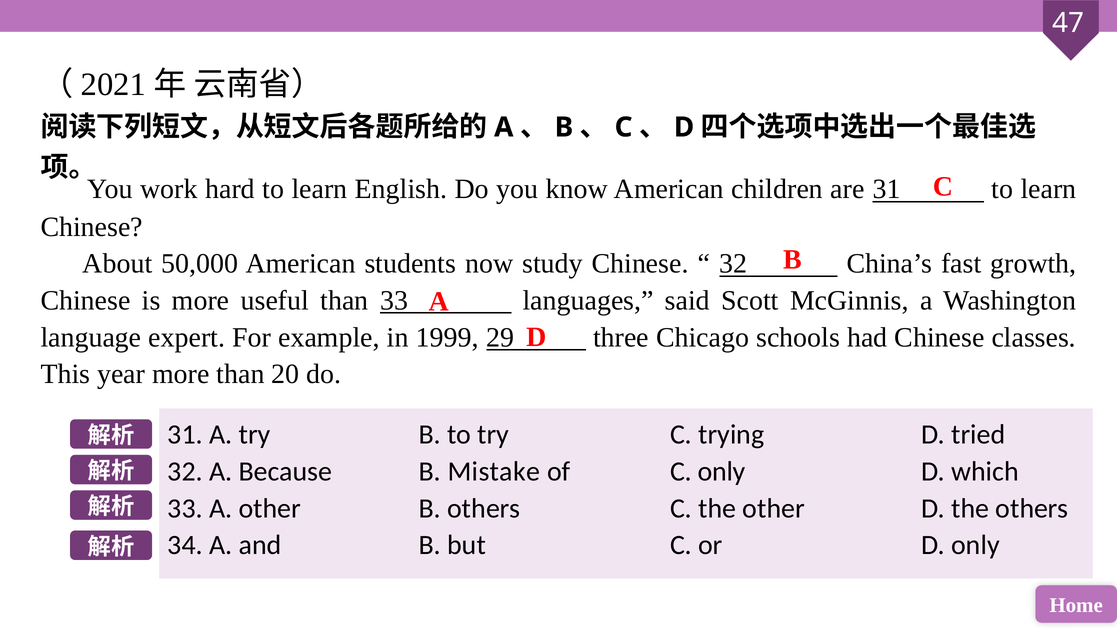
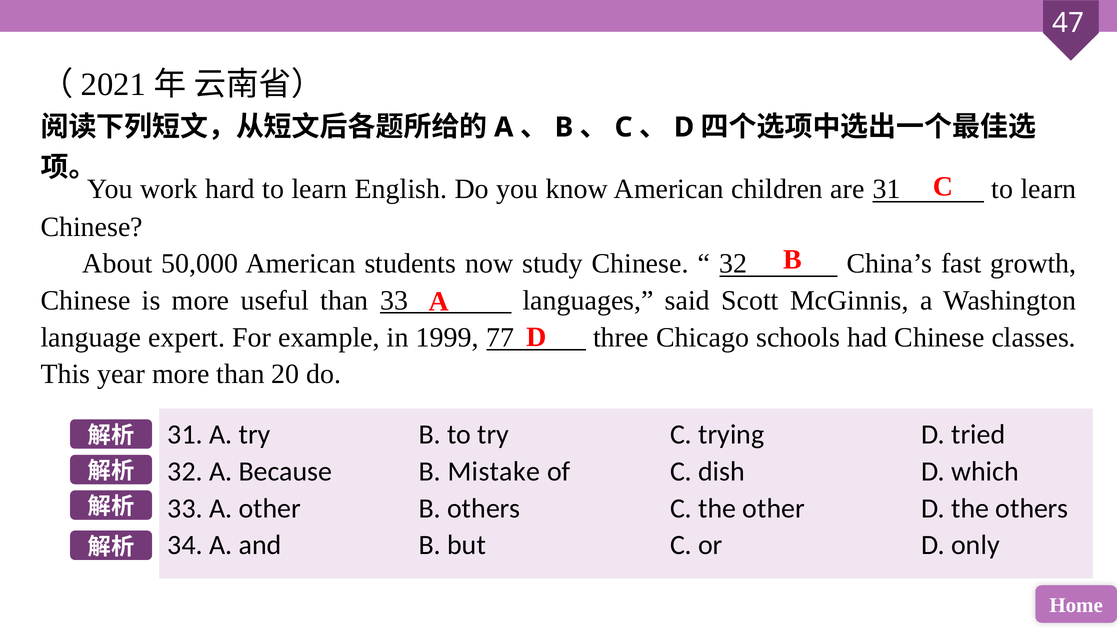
29: 29 -> 77
C only: only -> dish
